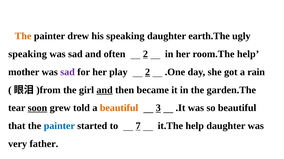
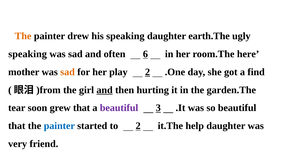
often 2: 2 -> 6
room.The help: help -> here
sad at (68, 72) colour: purple -> orange
rain: rain -> find
became: became -> hurting
soon underline: present -> none
grew told: told -> that
beautiful at (119, 108) colour: orange -> purple
to 7: 7 -> 2
father: father -> friend
